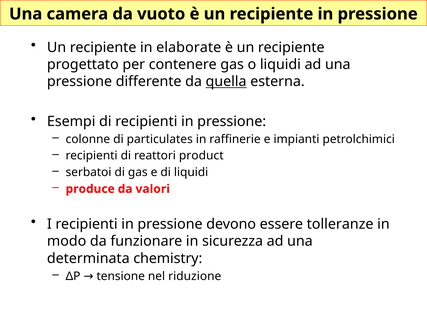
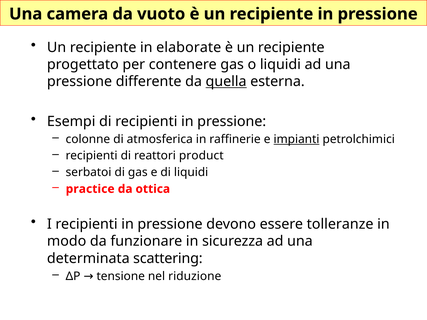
particulates: particulates -> atmosferica
impianti underline: none -> present
produce: produce -> practice
valori: valori -> ottica
chemistry: chemistry -> scattering
